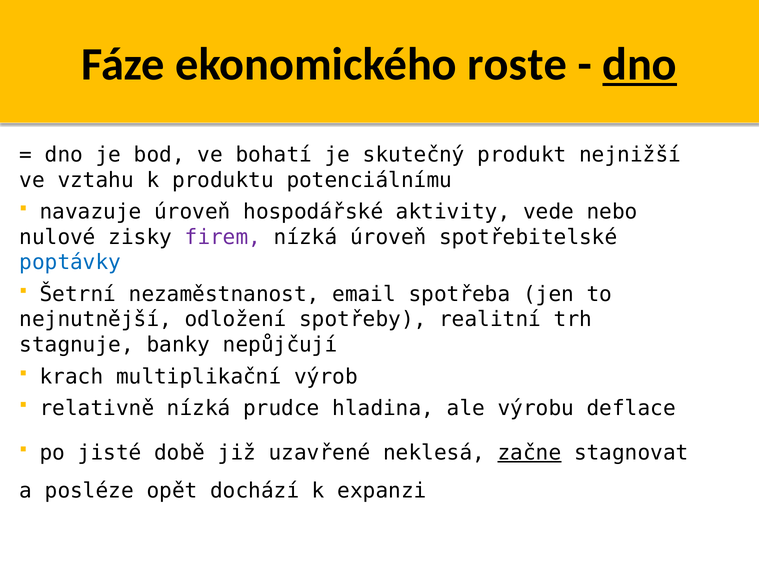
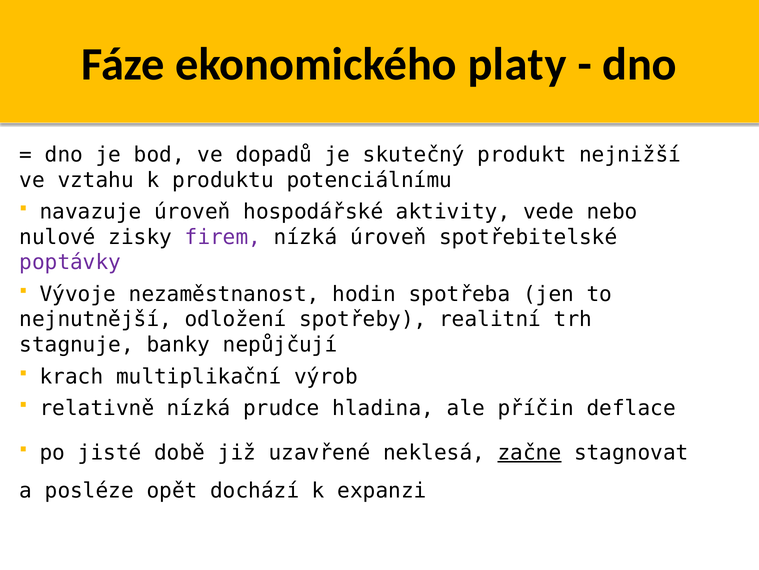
roste: roste -> platy
dno at (640, 65) underline: present -> none
bohatí: bohatí -> dopadů
poptávky colour: blue -> purple
Šetrní: Šetrní -> Vývoje
email: email -> hodin
výrobu: výrobu -> příčin
